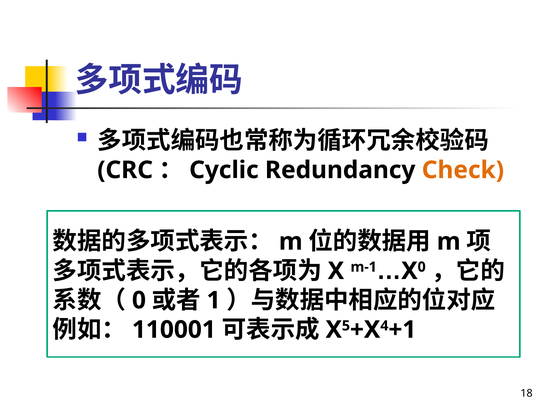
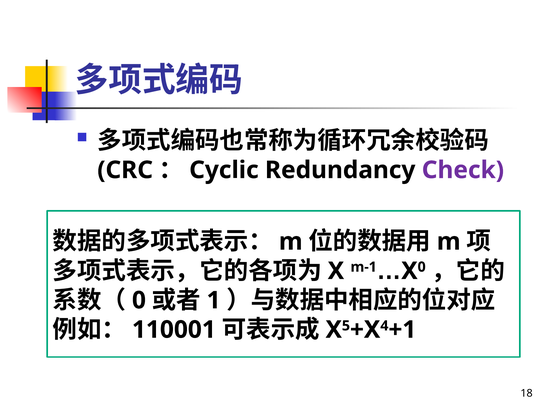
Check colour: orange -> purple
